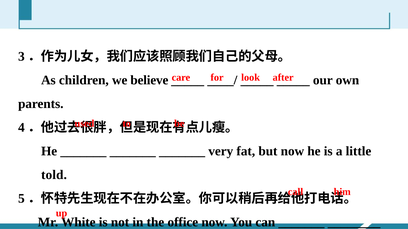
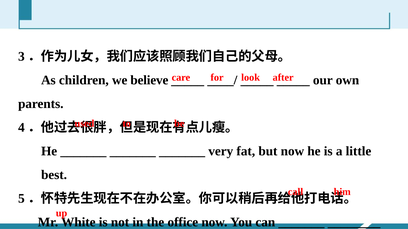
told: told -> best
